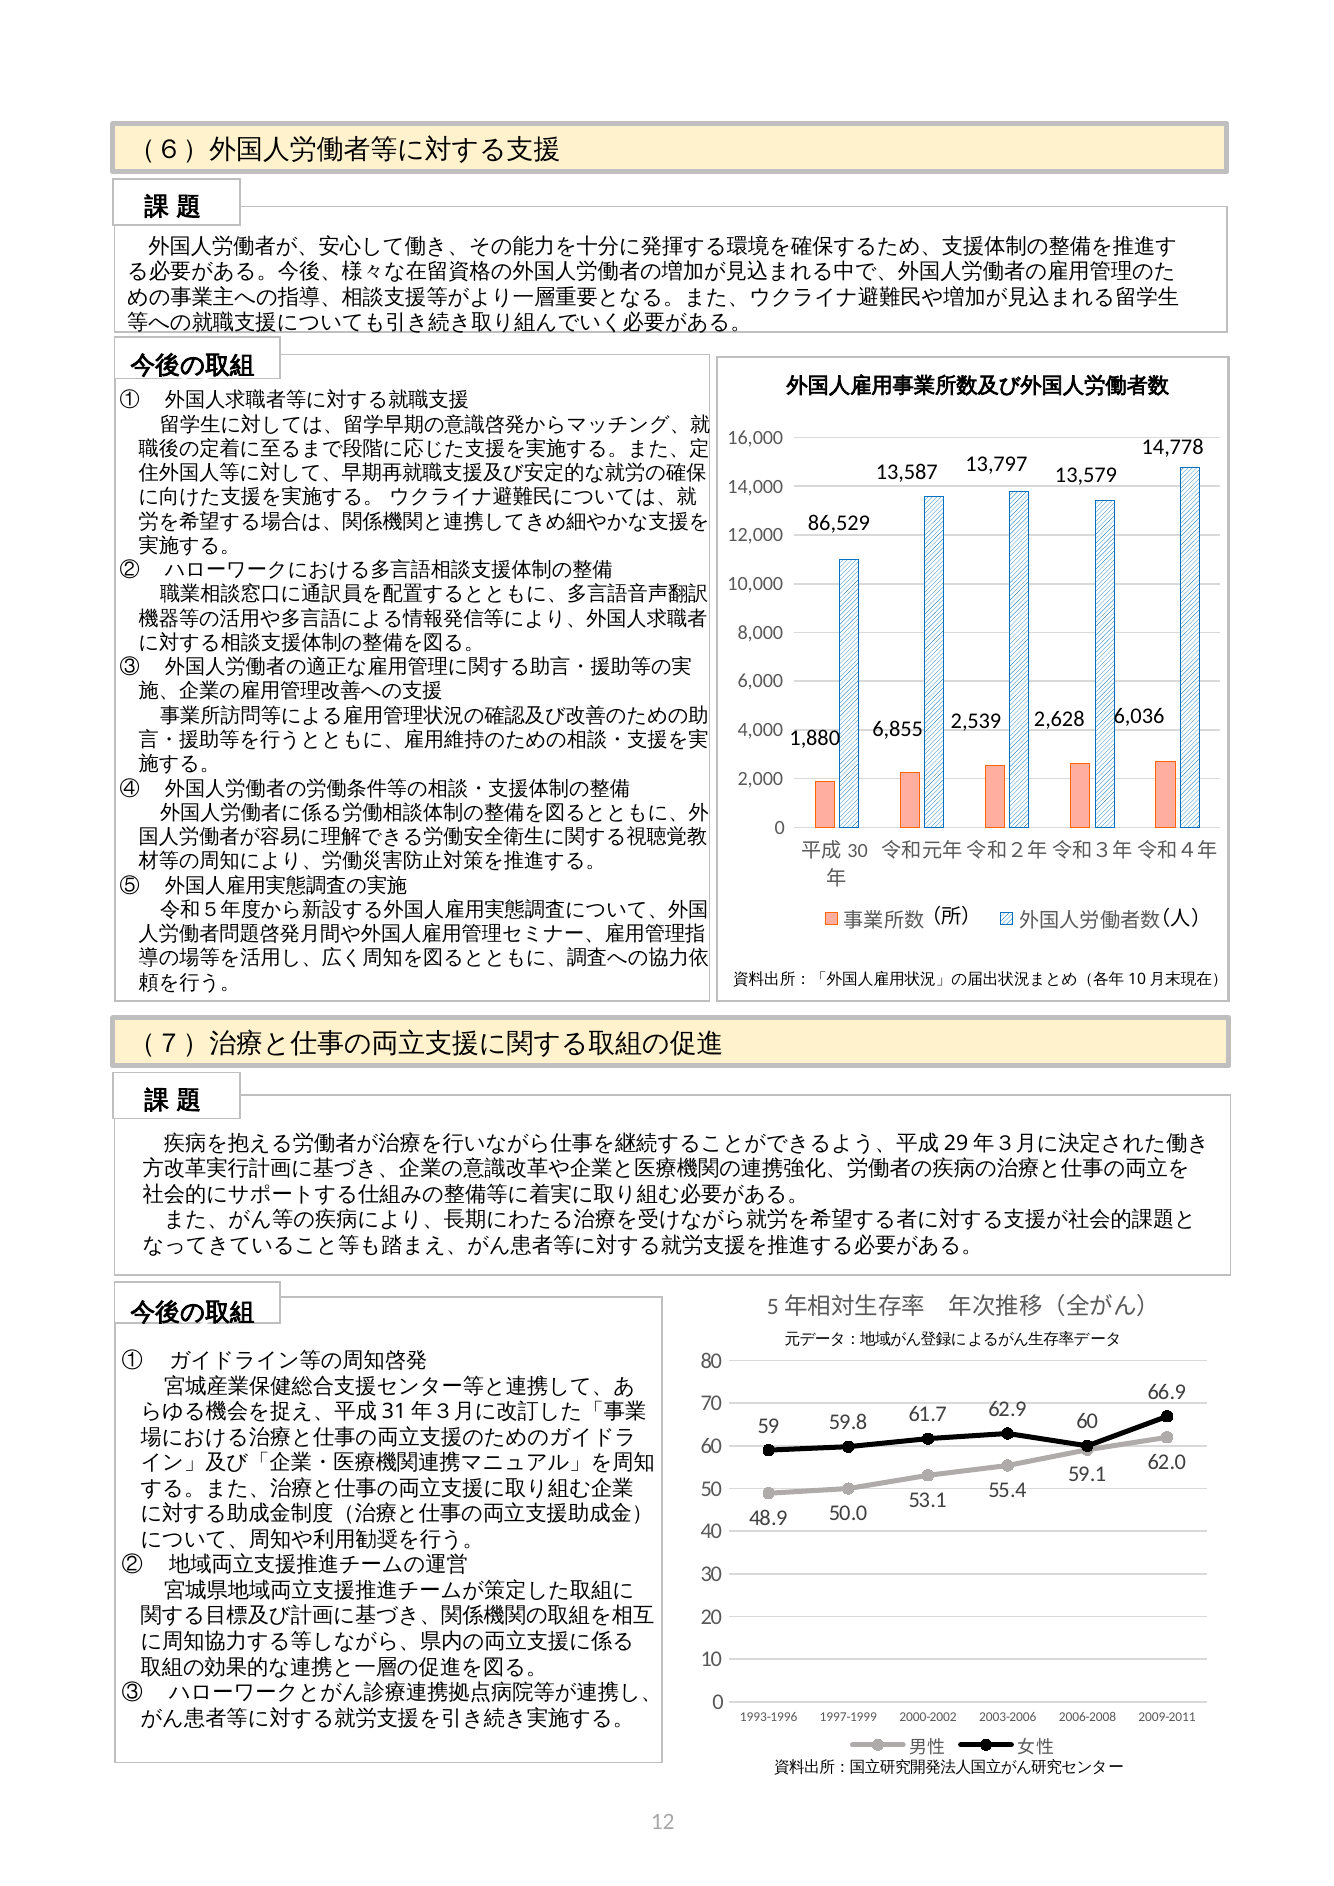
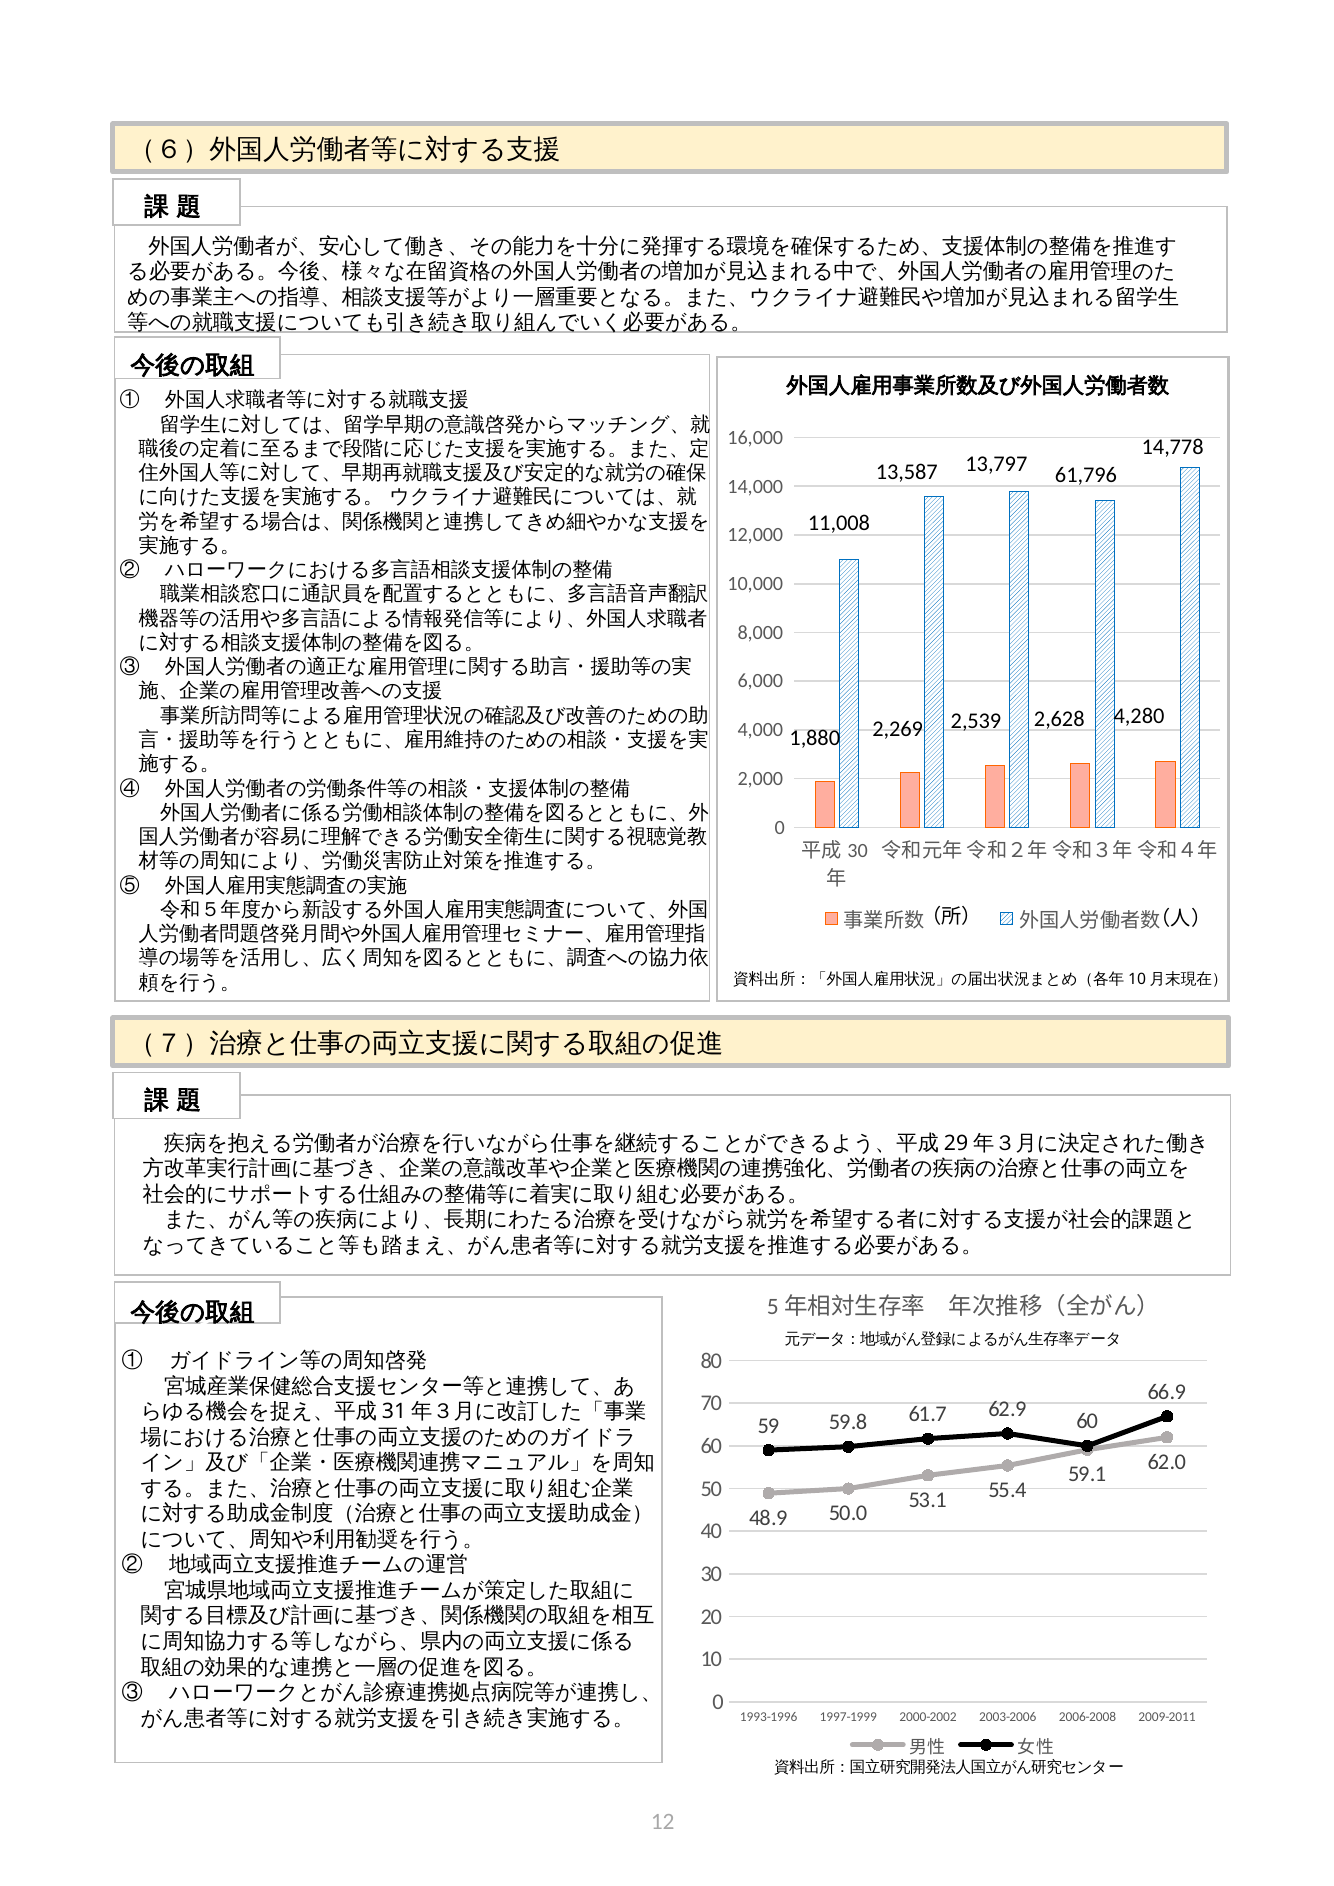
13,579: 13,579 -> 61,796
86,529: 86,529 -> 11,008
6,036: 6,036 -> 4,280
6,855: 6,855 -> 2,269
